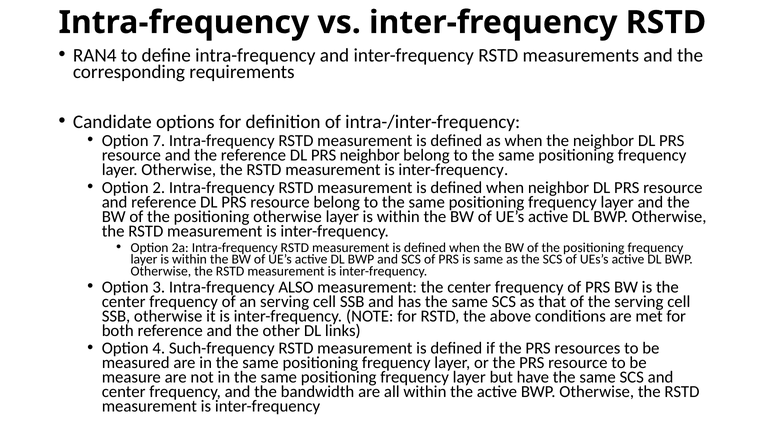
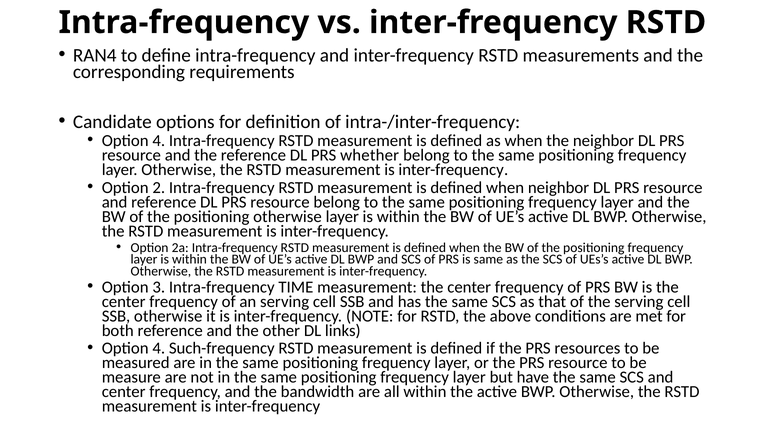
7 at (159, 141): 7 -> 4
PRS neighbor: neighbor -> whether
ALSO: ALSO -> TIME
